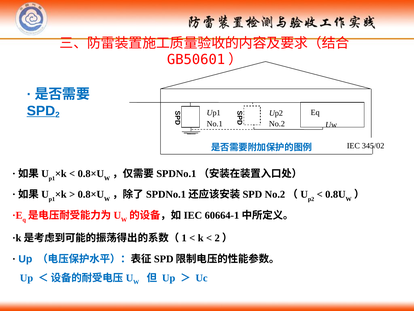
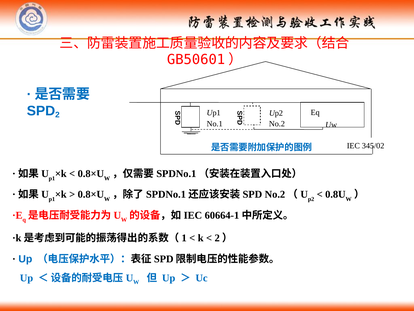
SPD underline: present -> none
